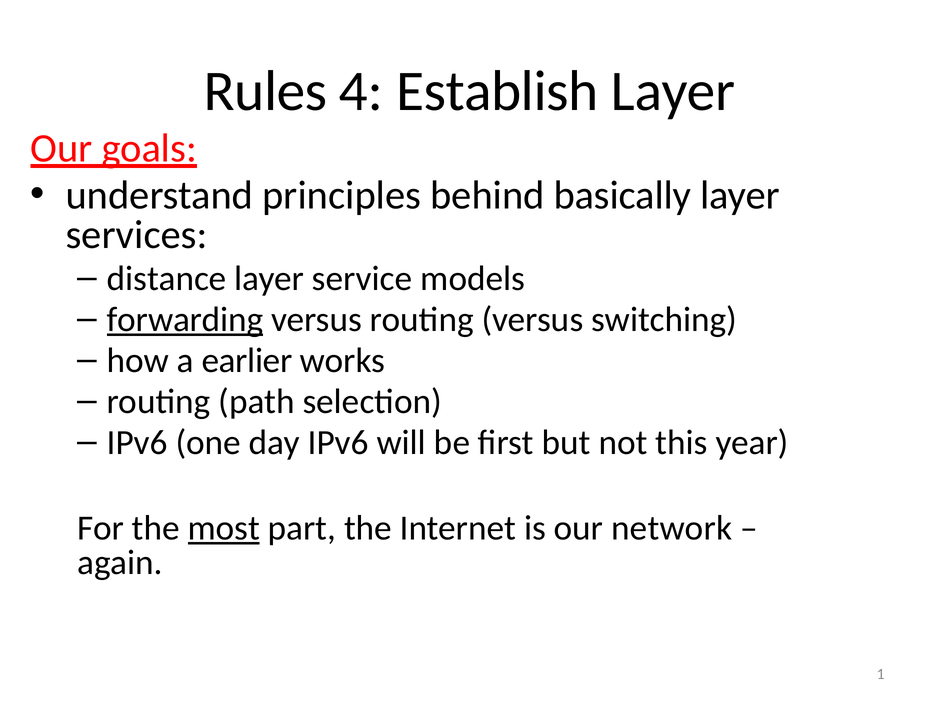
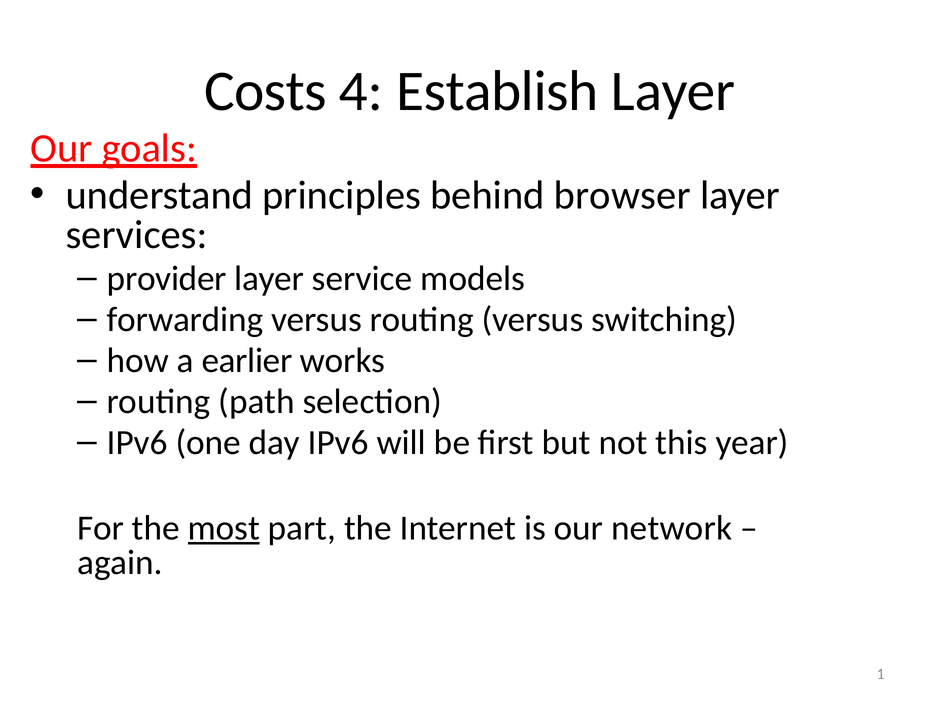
Rules: Rules -> Costs
basically: basically -> browser
distance: distance -> provider
forwarding underline: present -> none
